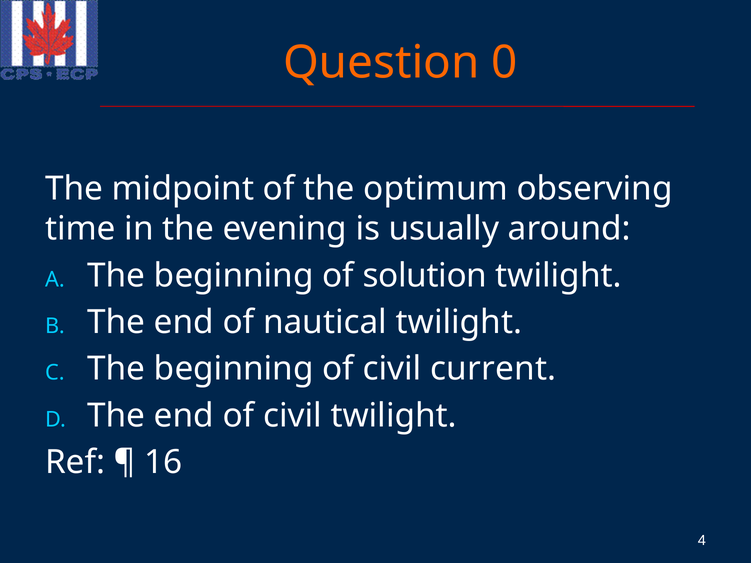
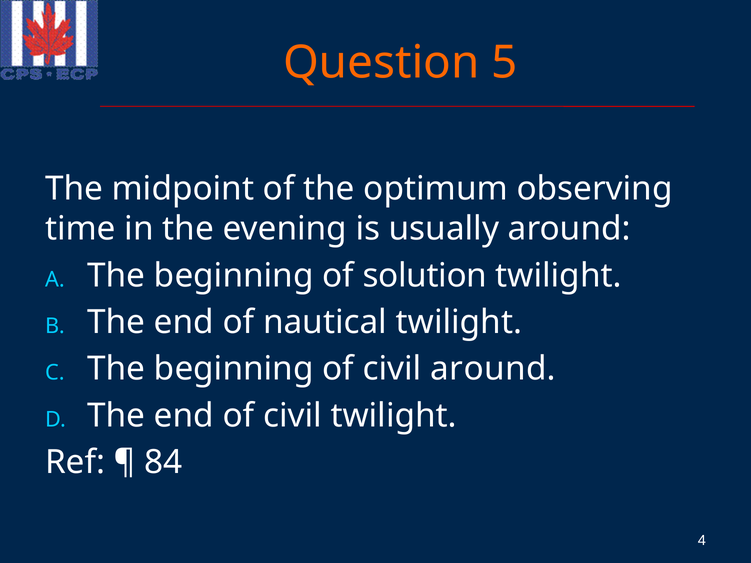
0: 0 -> 5
civil current: current -> around
16: 16 -> 84
